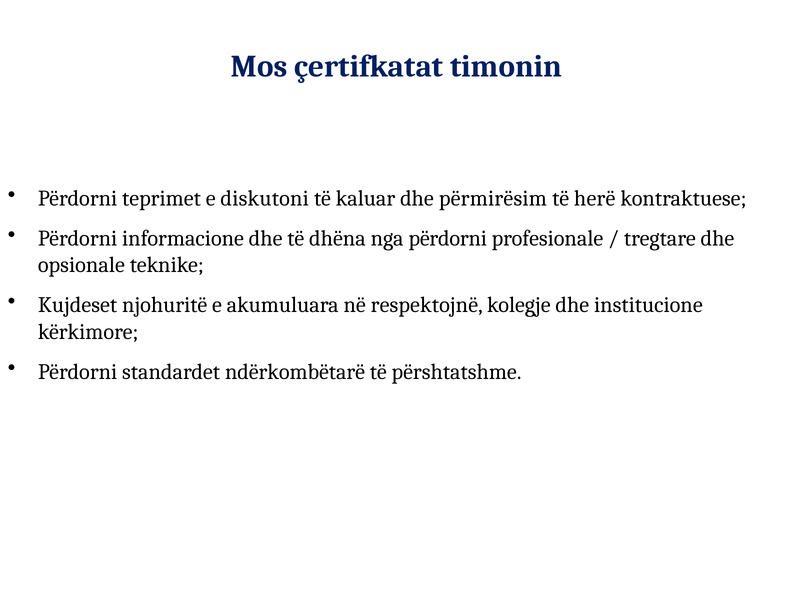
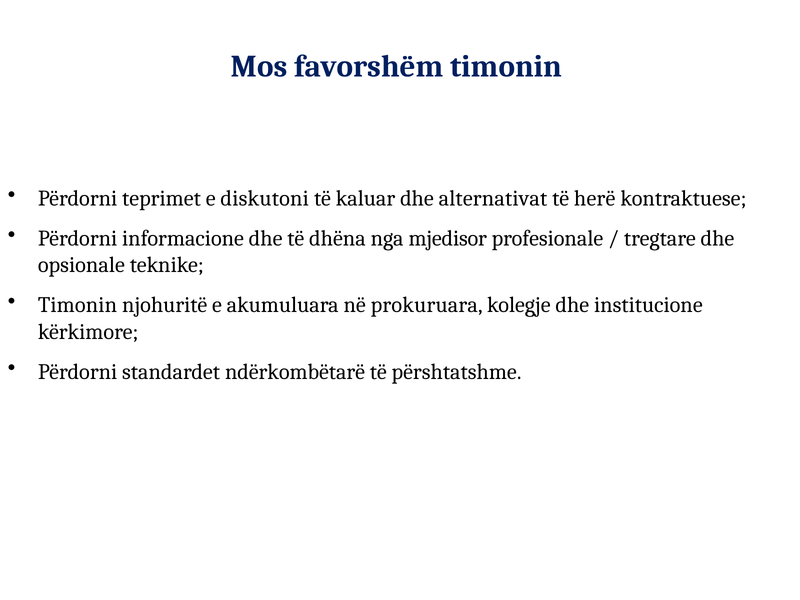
çertifkatat: çertifkatat -> favorshëm
përmirësim: përmirësim -> alternativat
nga përdorni: përdorni -> mjedisor
Kujdeset at (78, 305): Kujdeset -> Timonin
respektojnë: respektojnë -> prokuruara
